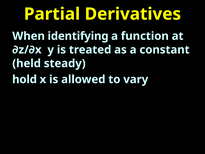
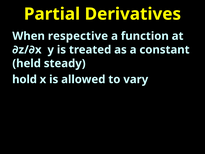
identifying: identifying -> respective
